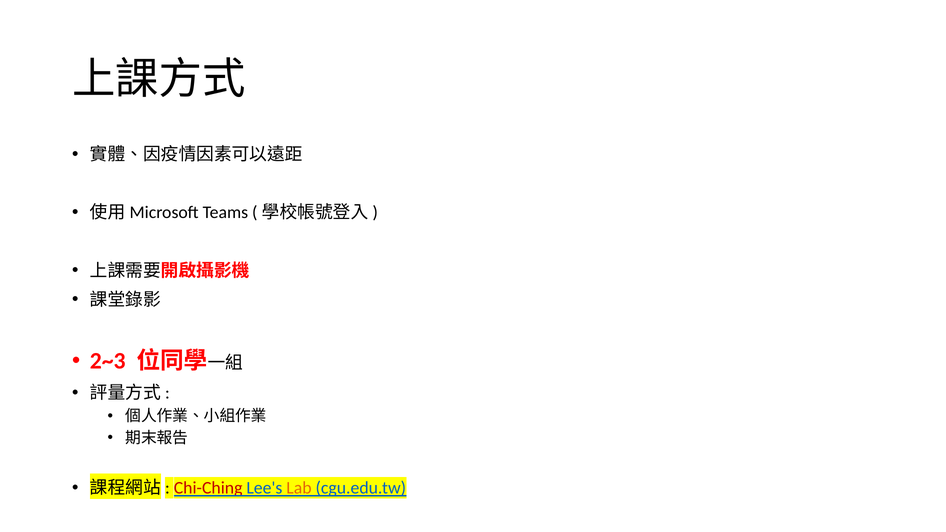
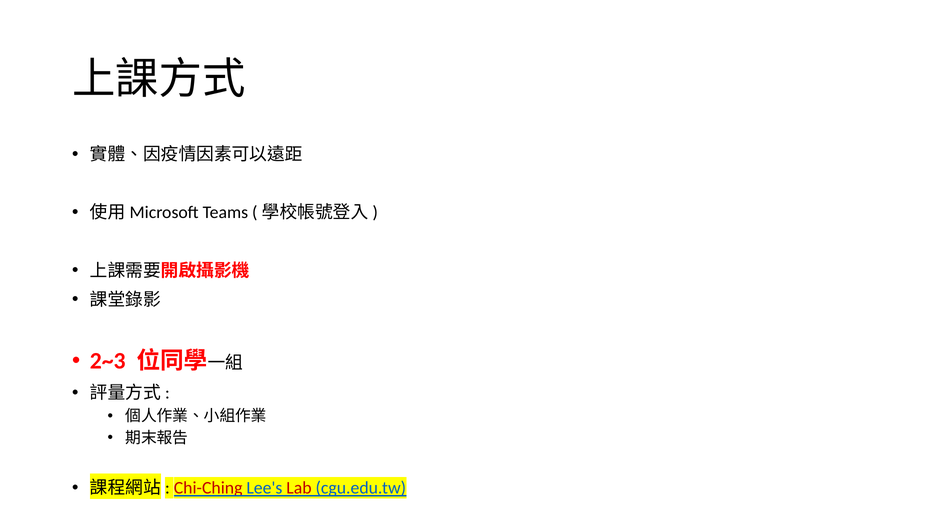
Lab colour: orange -> red
